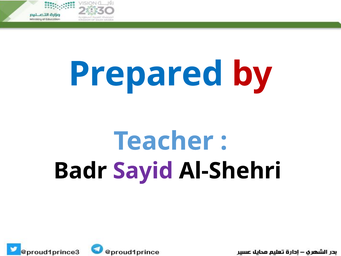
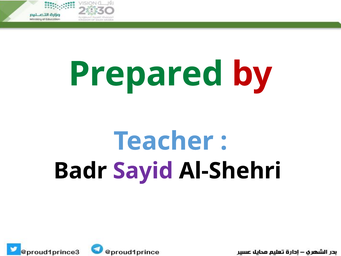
Prepared colour: blue -> green
